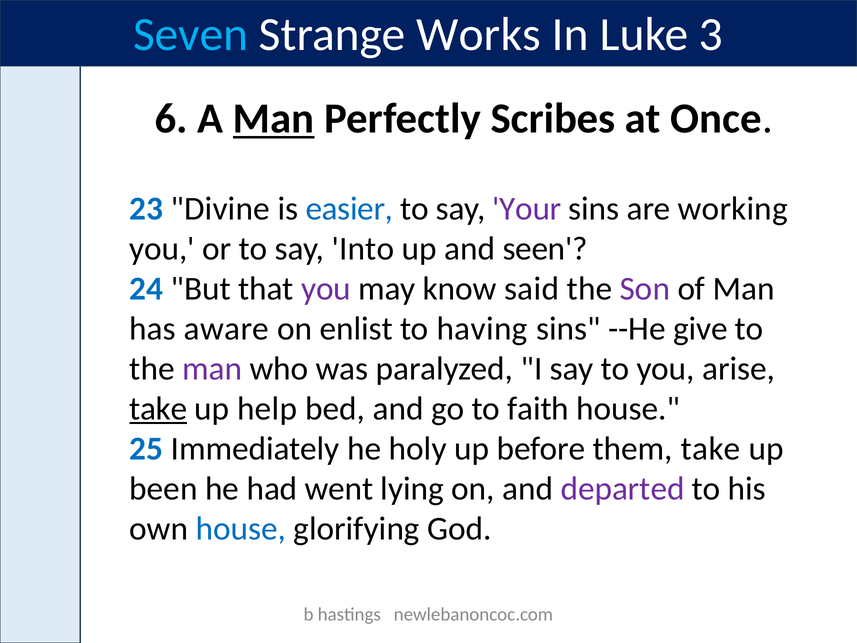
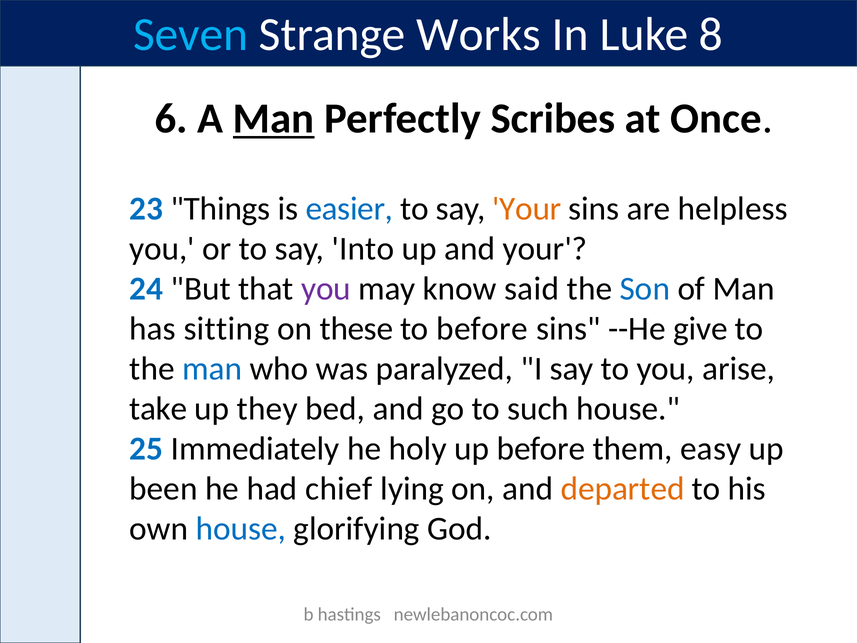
3: 3 -> 8
Divine: Divine -> Things
Your at (527, 208) colour: purple -> orange
working: working -> helpless
and seen: seen -> your
Son colour: purple -> blue
aware: aware -> sitting
enlist: enlist -> these
to having: having -> before
man at (212, 369) colour: purple -> blue
take at (158, 409) underline: present -> none
help: help -> they
faith: faith -> such
them take: take -> easy
went: went -> chief
departed colour: purple -> orange
